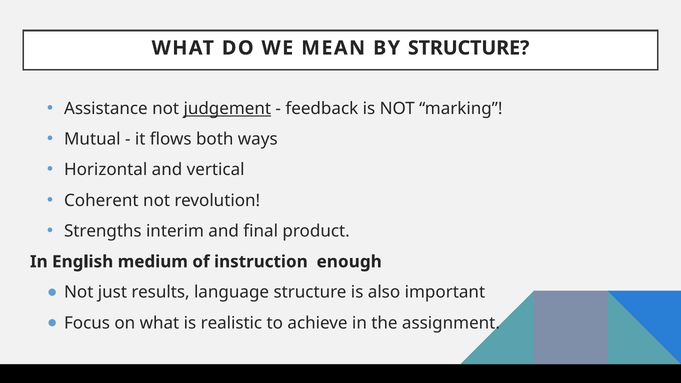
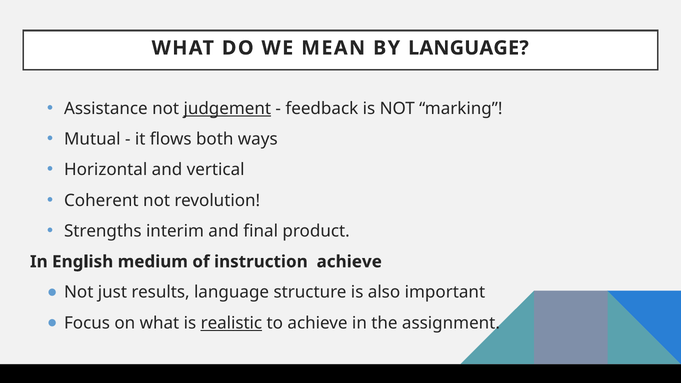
BY STRUCTURE: STRUCTURE -> LANGUAGE
instruction enough: enough -> achieve
realistic underline: none -> present
